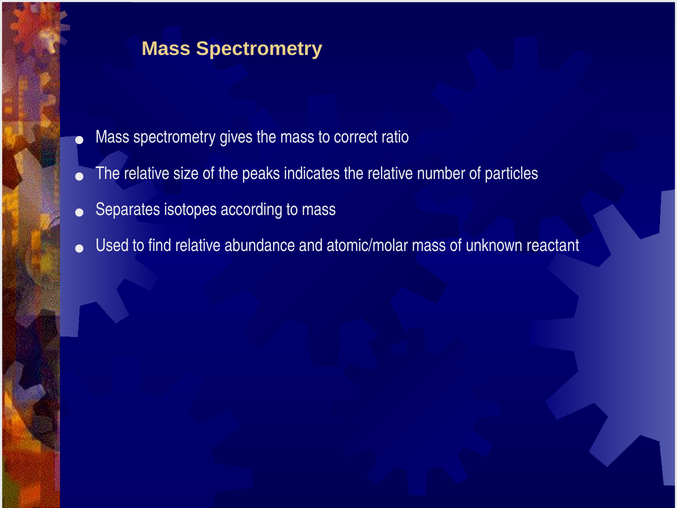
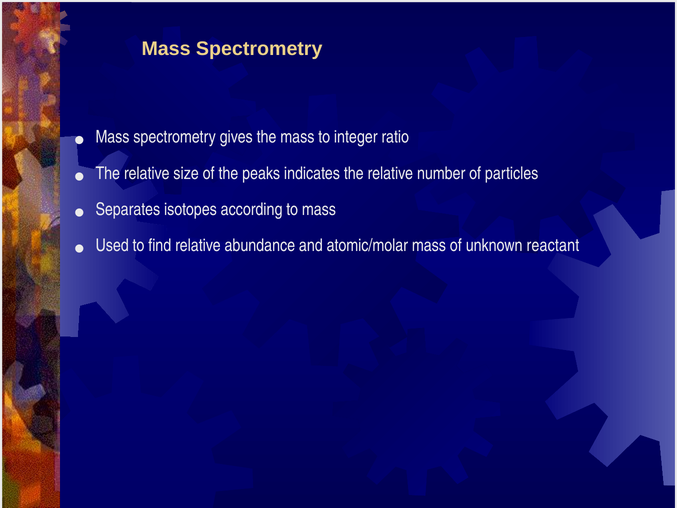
correct: correct -> integer
